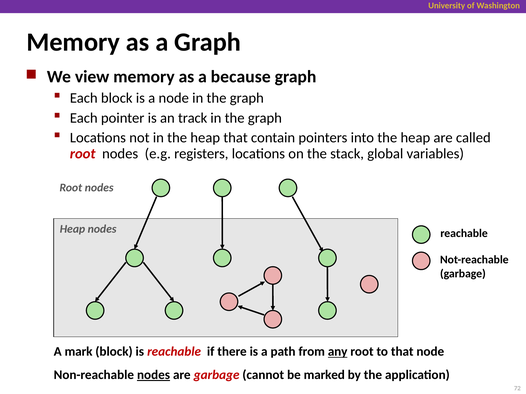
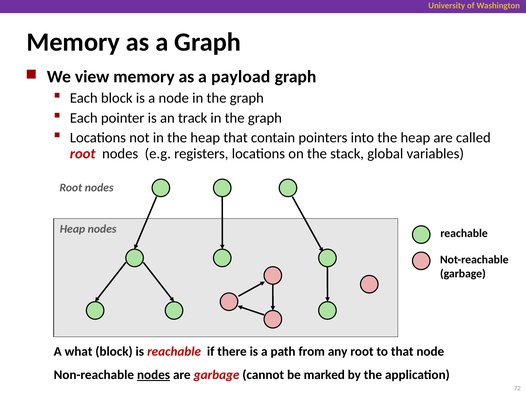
because: because -> payload
mark: mark -> what
any underline: present -> none
